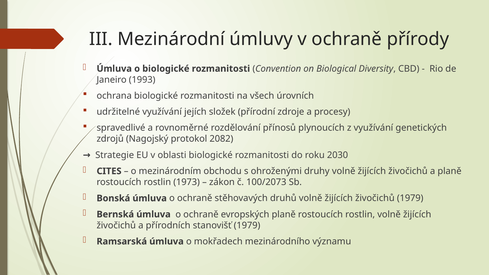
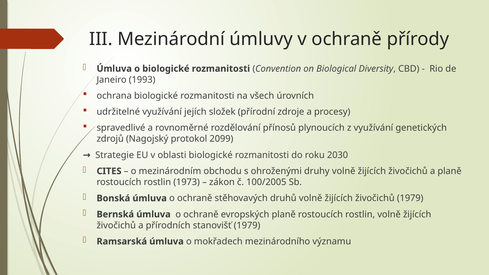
2082: 2082 -> 2099
100/2073: 100/2073 -> 100/2005
